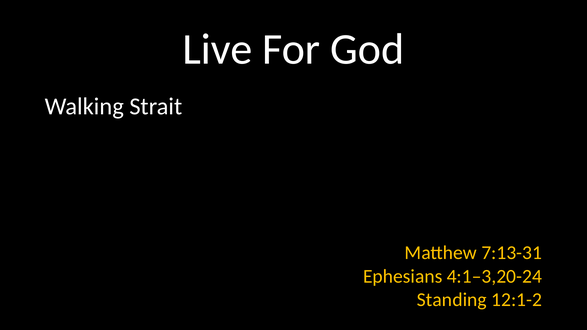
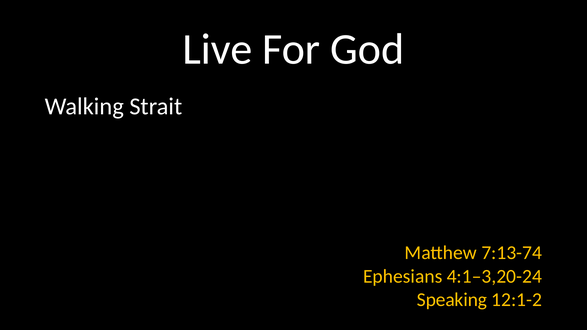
7:13-31: 7:13-31 -> 7:13-74
Standing: Standing -> Speaking
